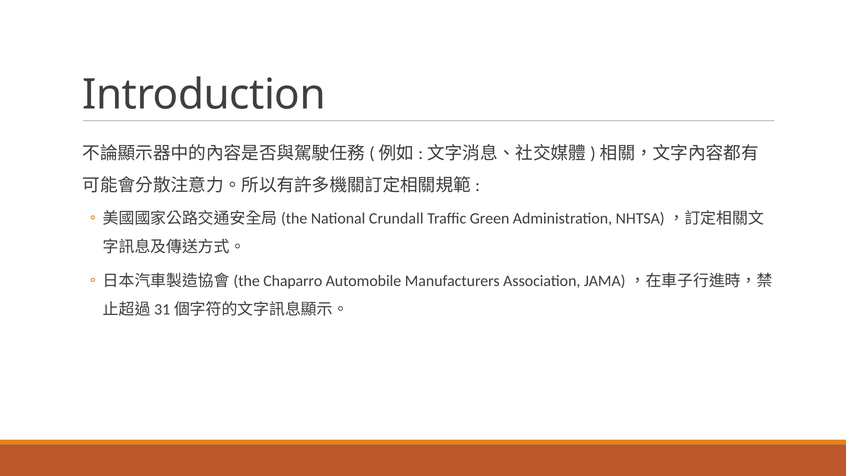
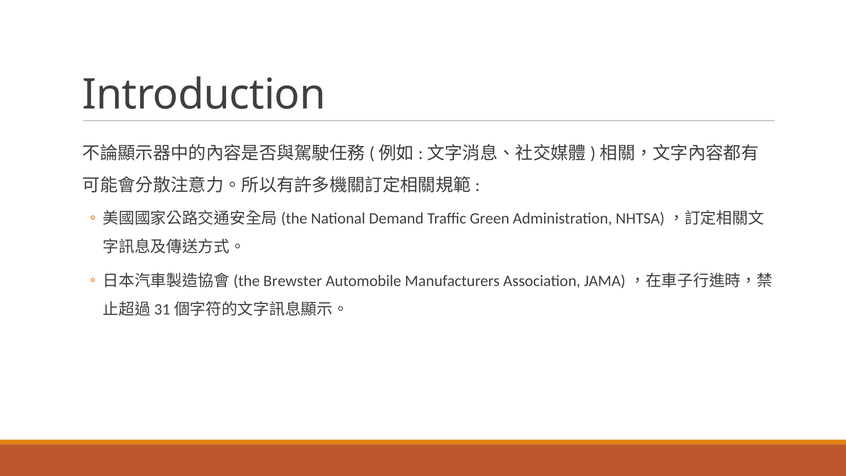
Crundall: Crundall -> Demand
Chaparro: Chaparro -> Brewster
